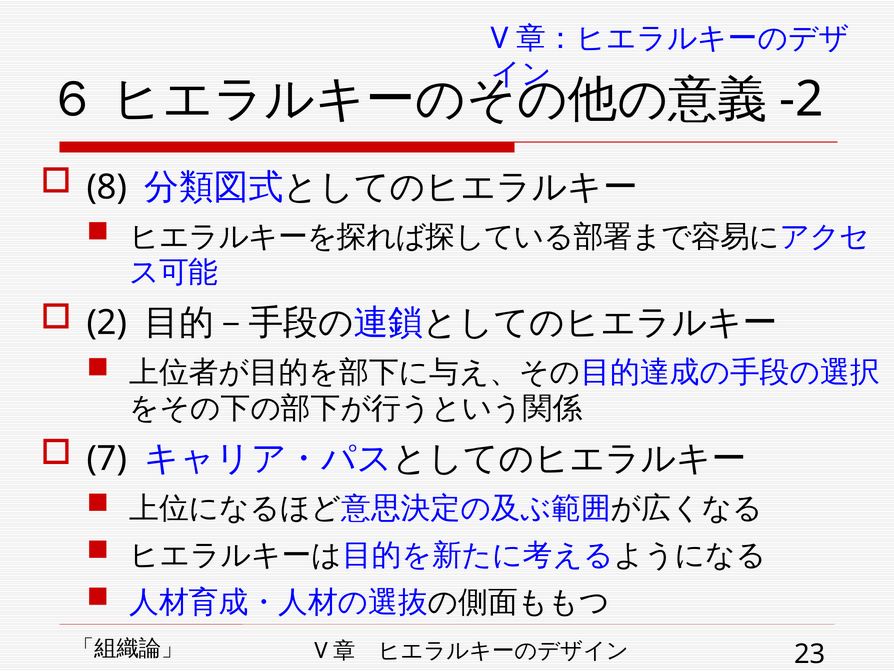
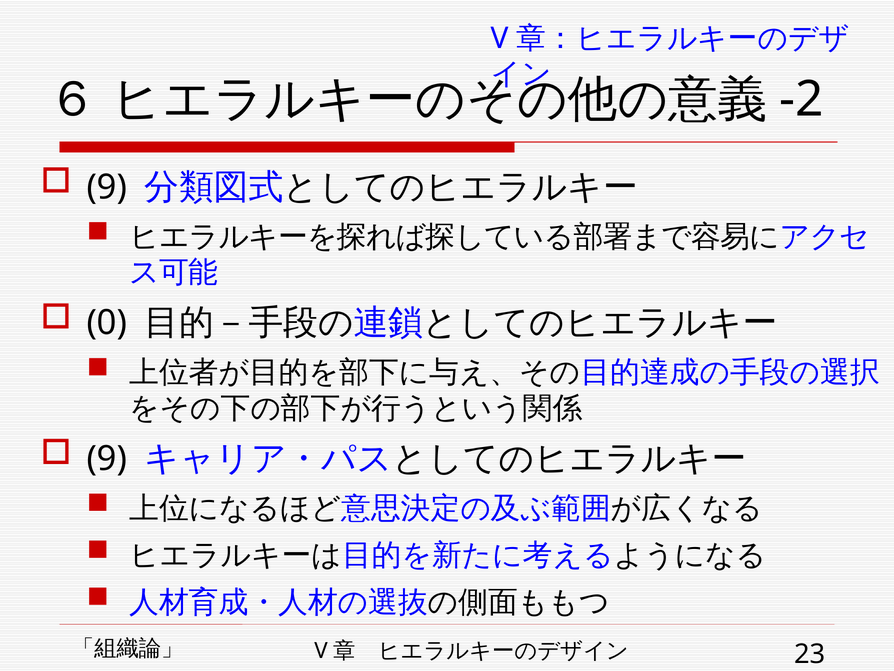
8 at (107, 187): 8 -> 9
2: 2 -> 0
7 at (107, 458): 7 -> 9
